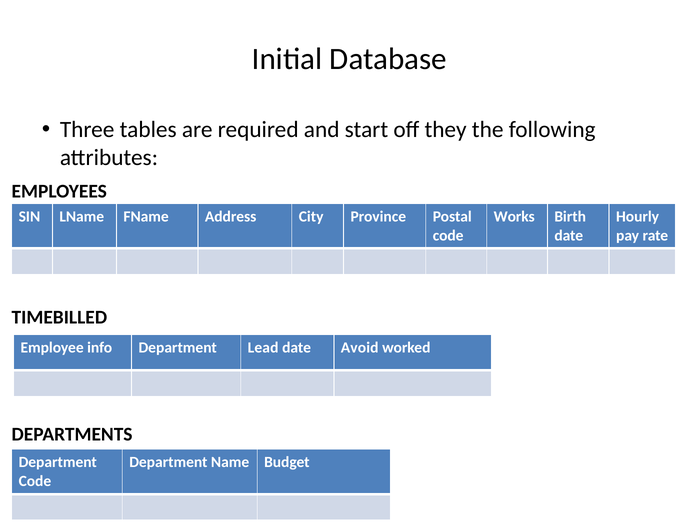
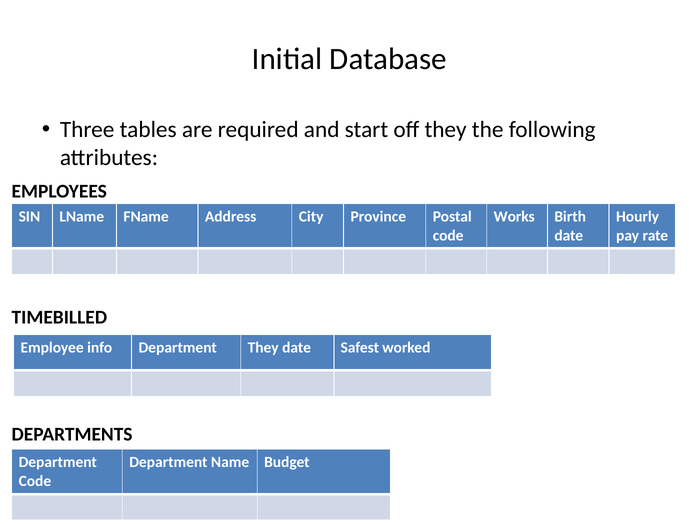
Department Lead: Lead -> They
Avoid: Avoid -> Safest
